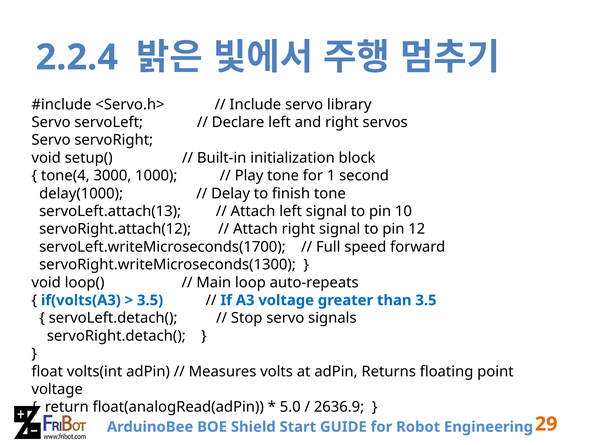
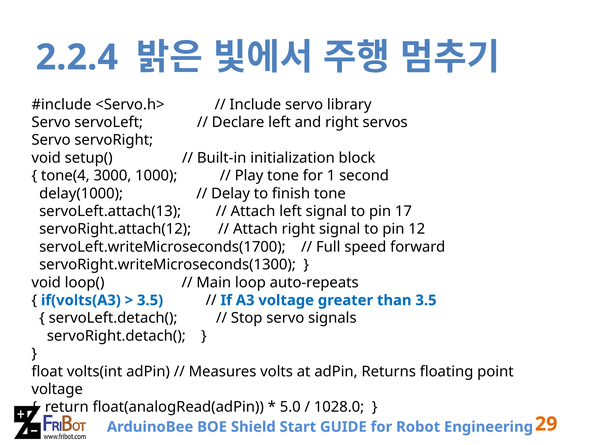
10: 10 -> 17
2636.9: 2636.9 -> 1028.0
